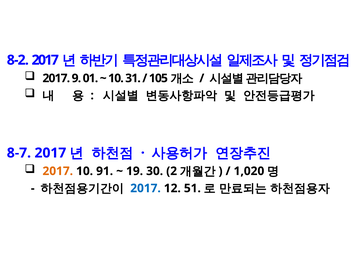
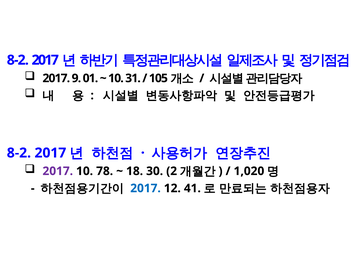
8-7 at (19, 153): 8-7 -> 8-2
2017 at (58, 171) colour: orange -> purple
91: 91 -> 78
19: 19 -> 18
51: 51 -> 41
